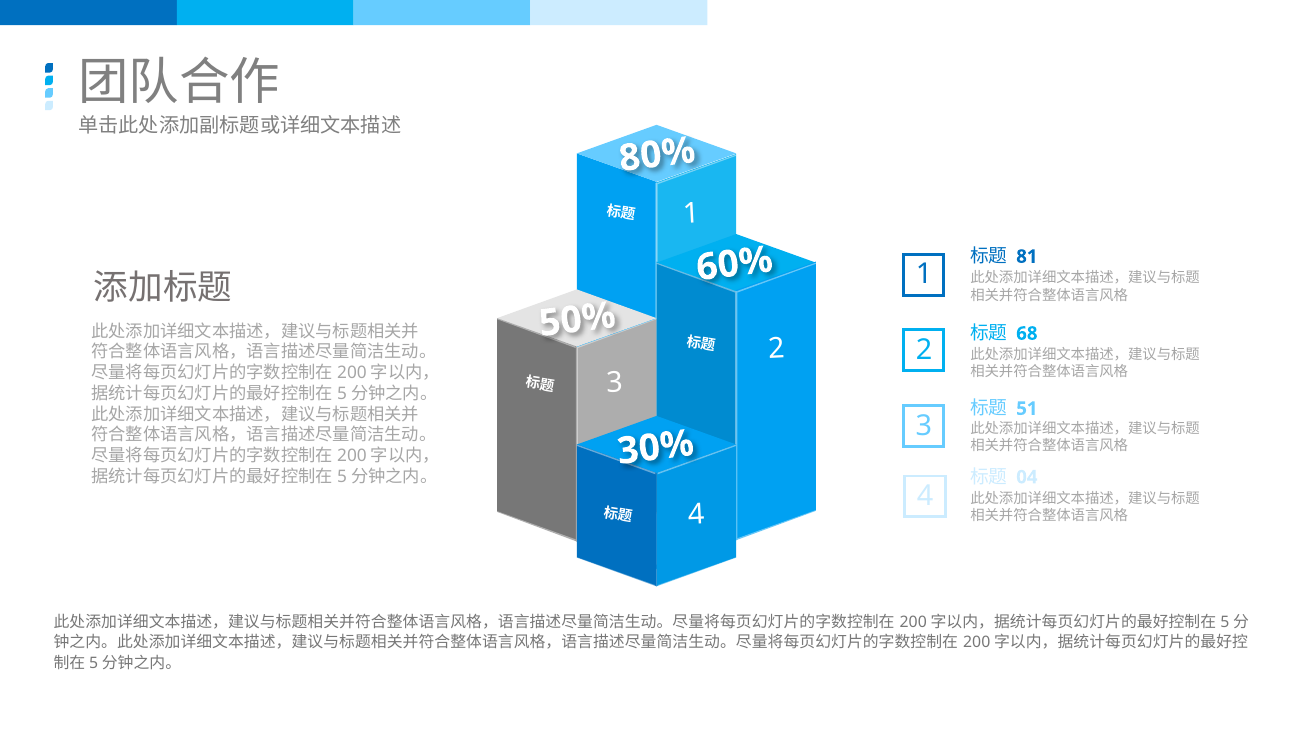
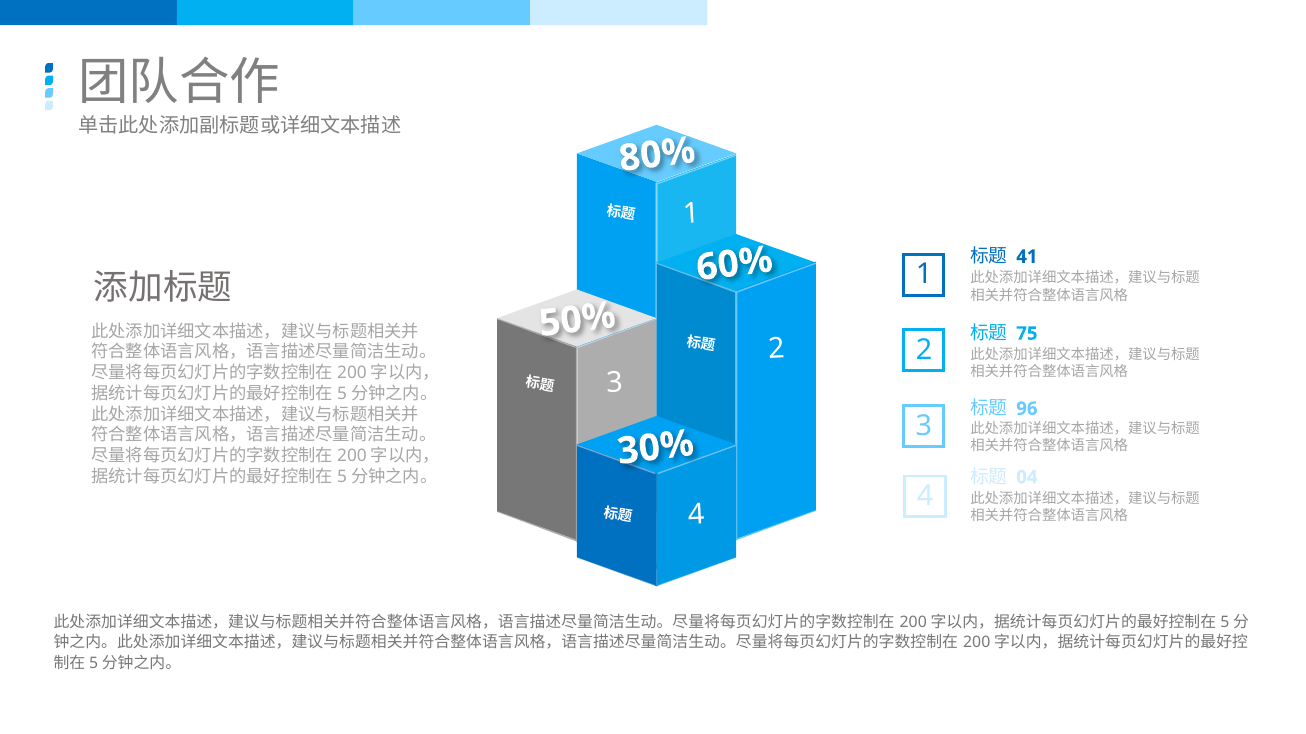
81: 81 -> 41
68: 68 -> 75
51: 51 -> 96
